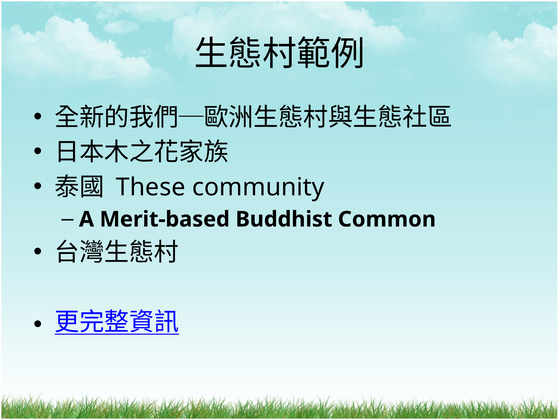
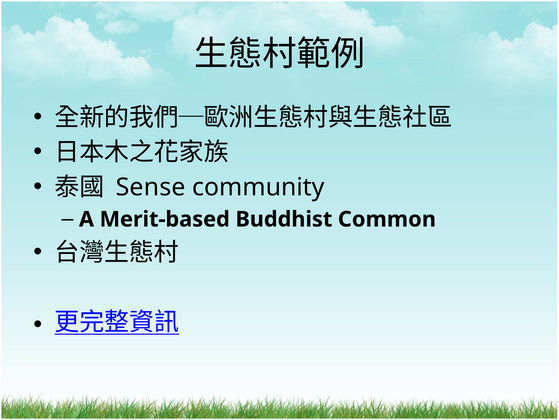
These: These -> Sense
